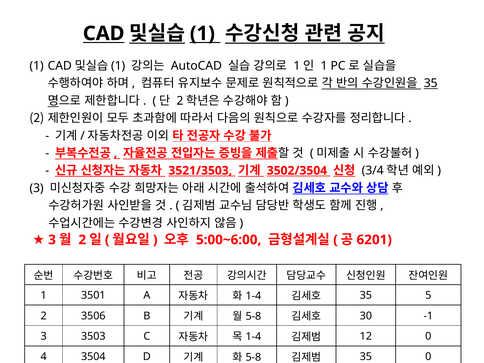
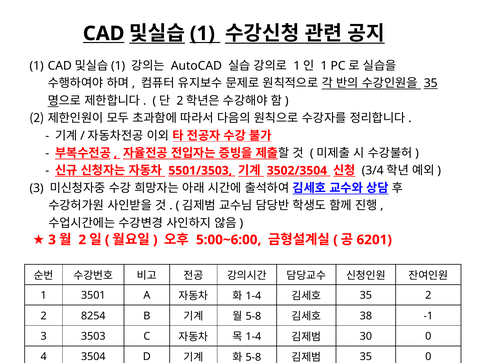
3521/3503: 3521/3503 -> 5501/3503
35 5: 5 -> 2
3506: 3506 -> 8254
30: 30 -> 38
12: 12 -> 30
